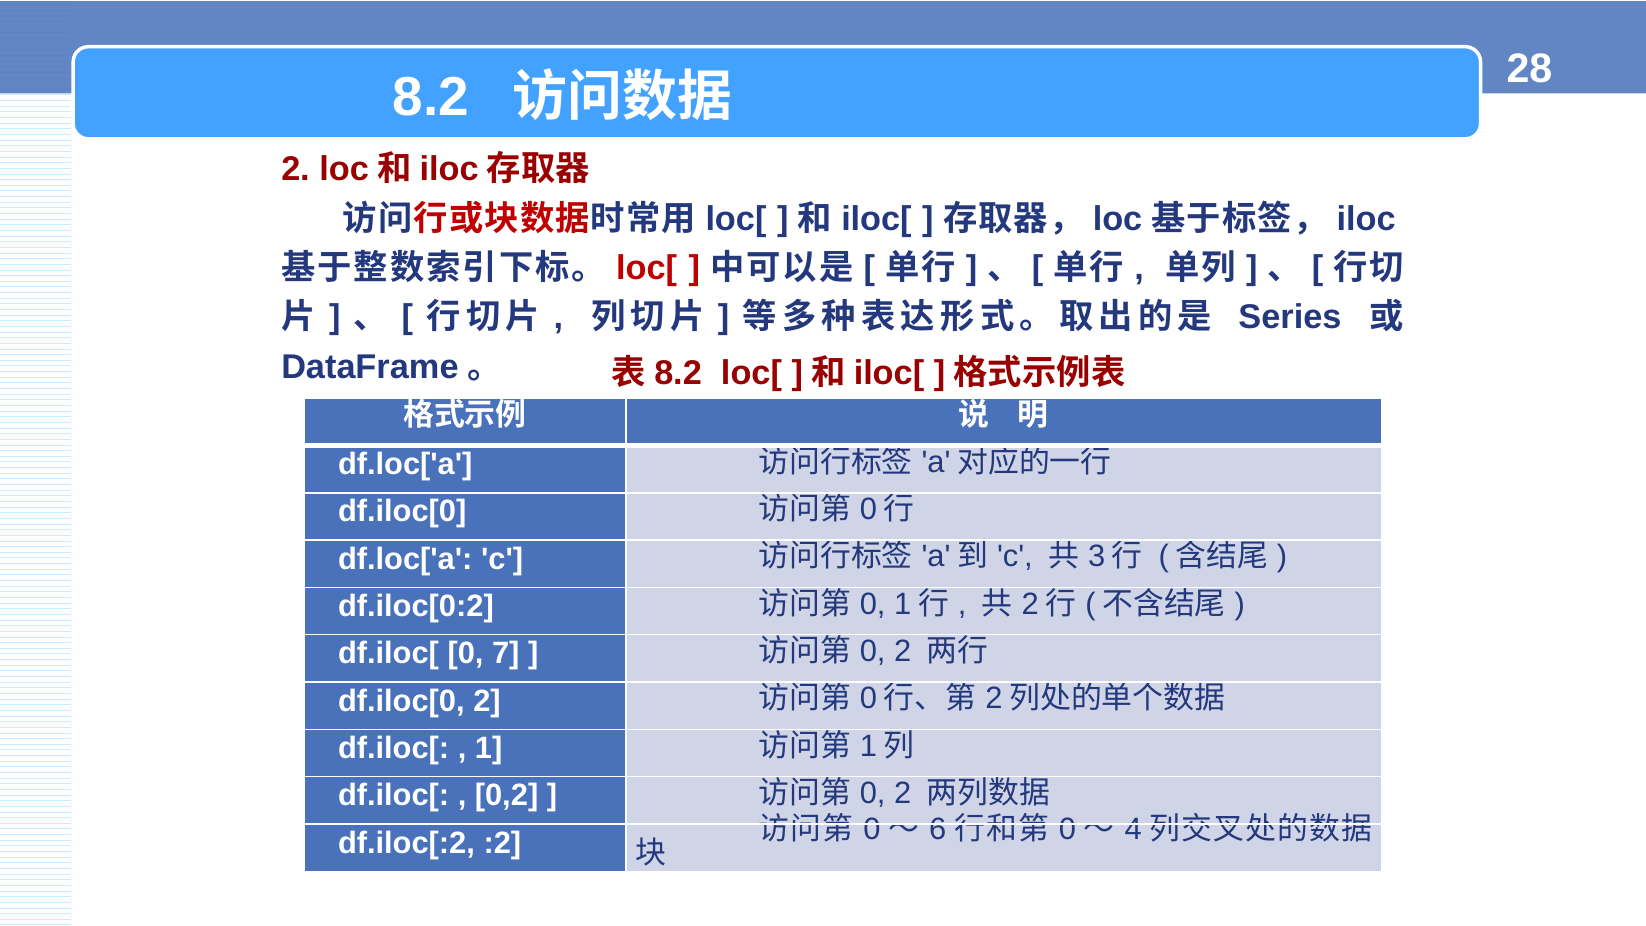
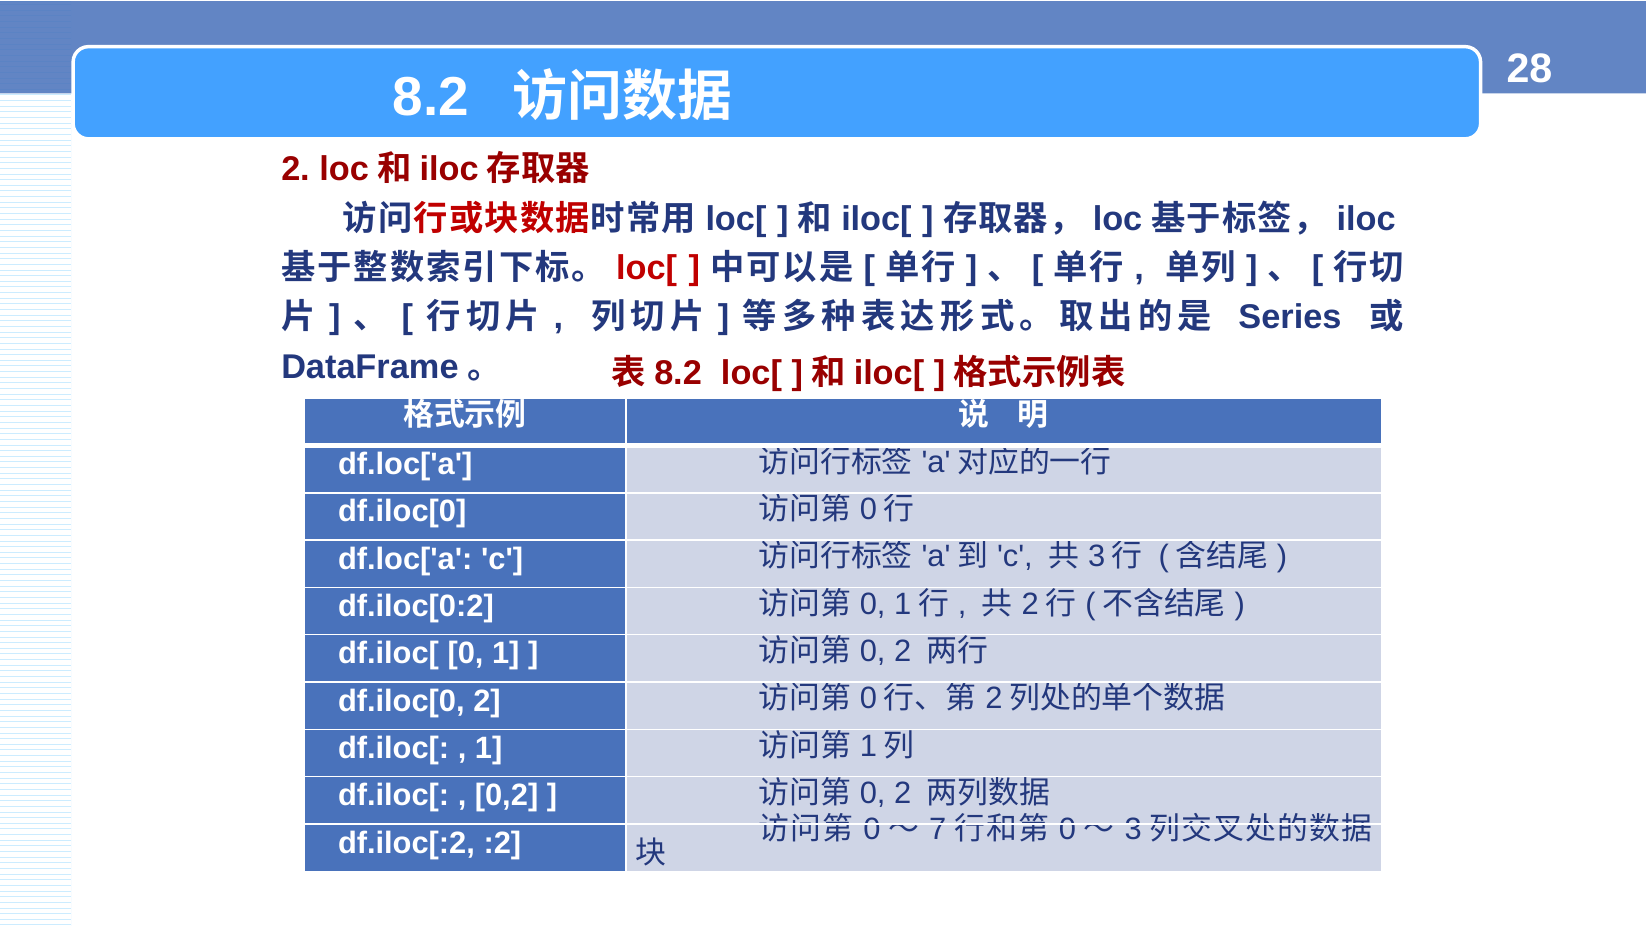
0 7: 7 -> 1
6: 6 -> 7
4: 4 -> 3
